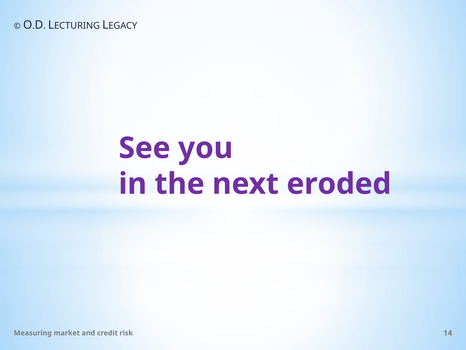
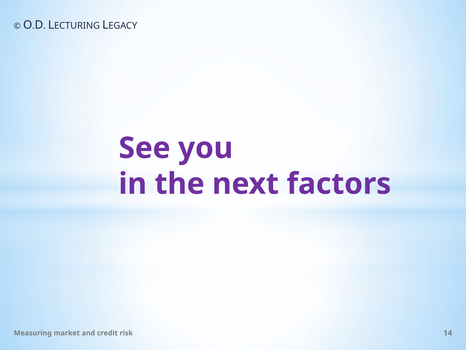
eroded: eroded -> factors
